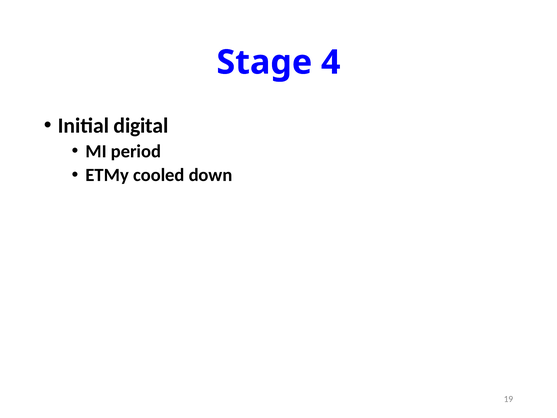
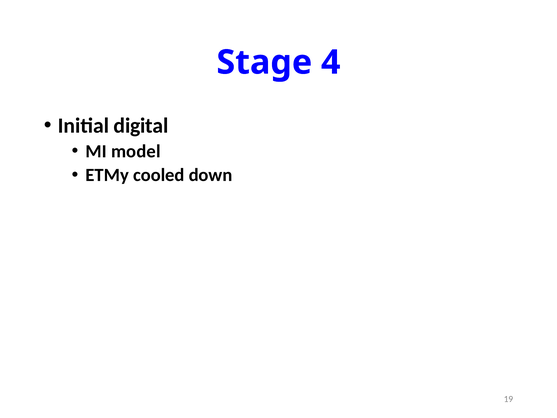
period: period -> model
